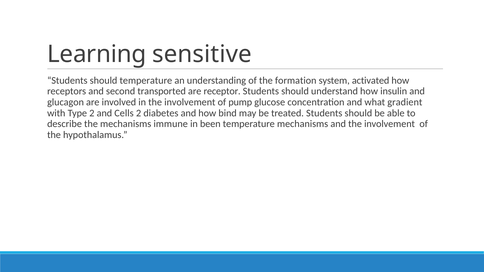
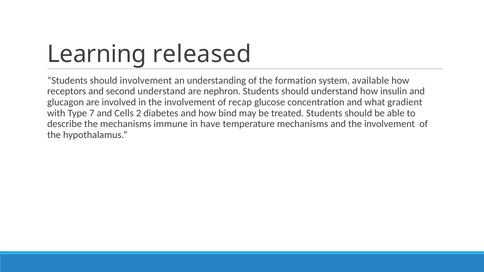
sensitive: sensitive -> released
should temperature: temperature -> involvement
activated: activated -> available
second transported: transported -> understand
receptor: receptor -> nephron
pump: pump -> recap
Type 2: 2 -> 7
been: been -> have
